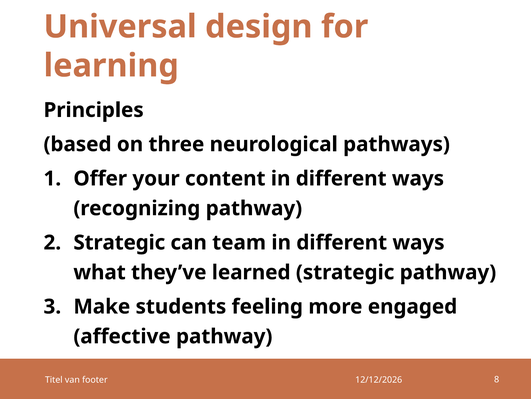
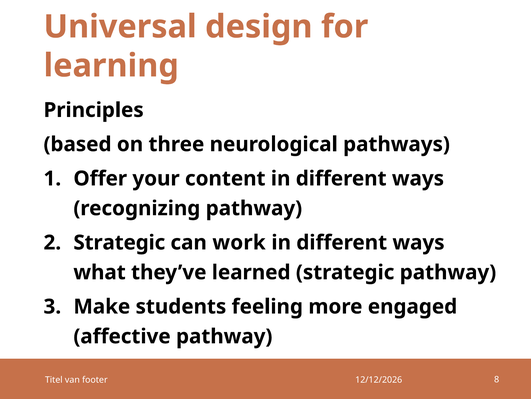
team: team -> work
